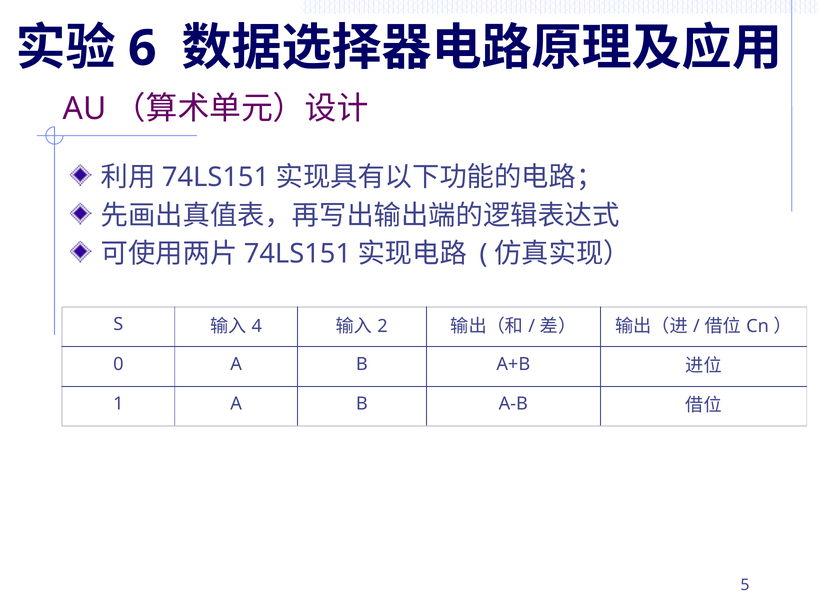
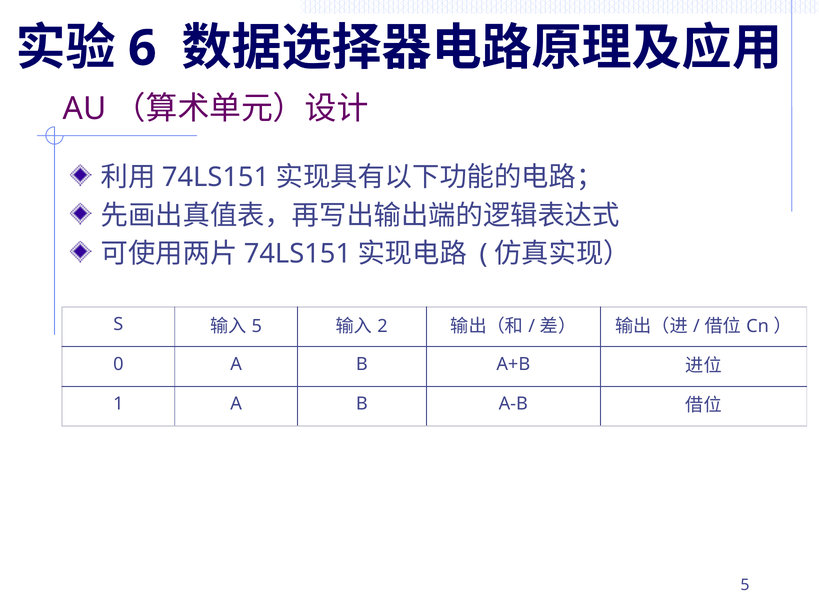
4 at (257, 326): 4 -> 5
